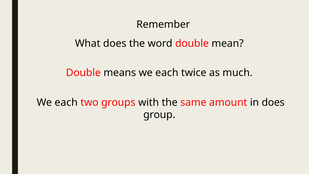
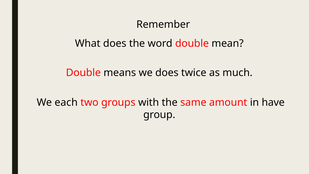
means we each: each -> does
in does: does -> have
